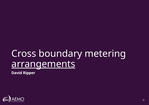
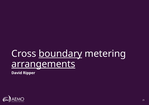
boundary underline: none -> present
